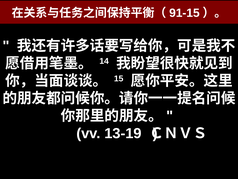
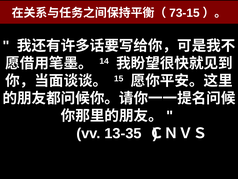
91-15: 91-15 -> 73-15
13-19: 13-19 -> 13-35
